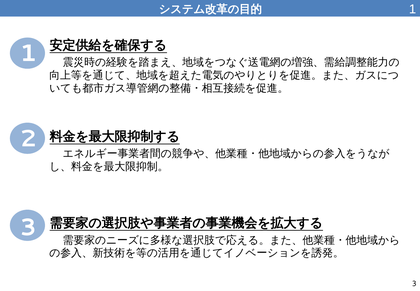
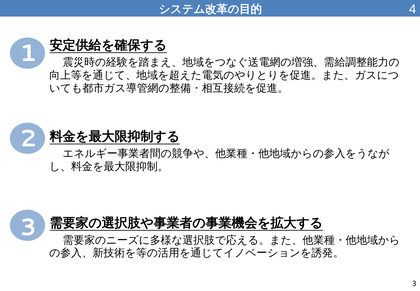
1 at (413, 9): 1 -> 4
